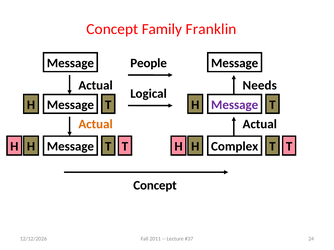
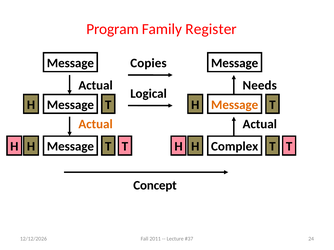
Concept at (112, 29): Concept -> Program
Franklin: Franklin -> Register
People: People -> Copies
Message at (235, 105) colour: purple -> orange
